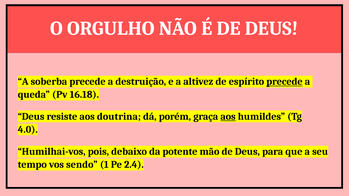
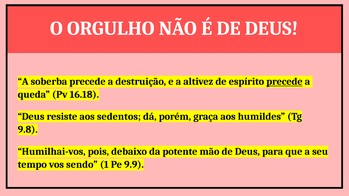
doutrina: doutrina -> sedentos
aos at (228, 117) underline: present -> none
4.0: 4.0 -> 9.8
2.4: 2.4 -> 9.9
